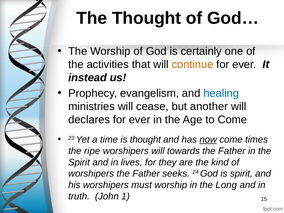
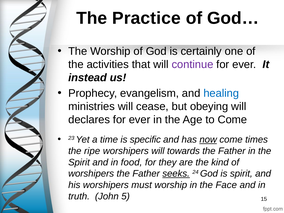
The Thought: Thought -> Practice
continue colour: orange -> purple
another: another -> obeying
is thought: thought -> specific
lives: lives -> food
seeks underline: none -> present
Long: Long -> Face
1: 1 -> 5
